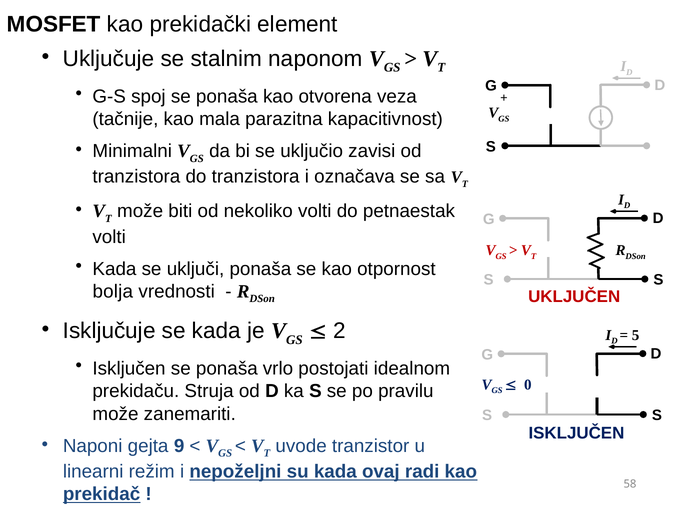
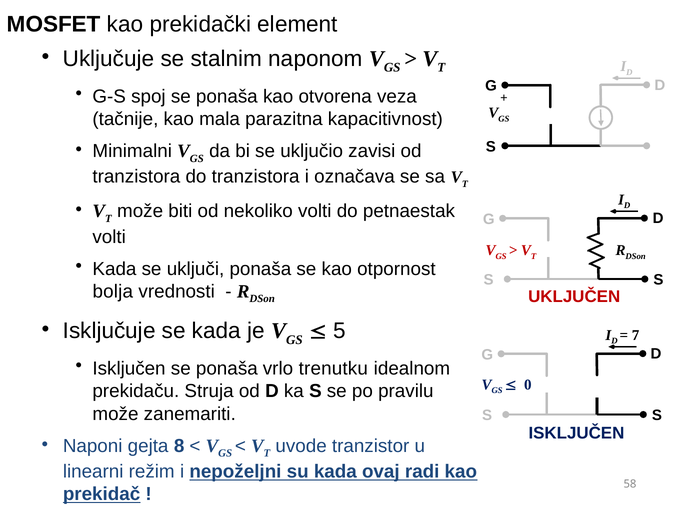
2: 2 -> 5
5: 5 -> 7
postojati: postojati -> trenutku
9: 9 -> 8
